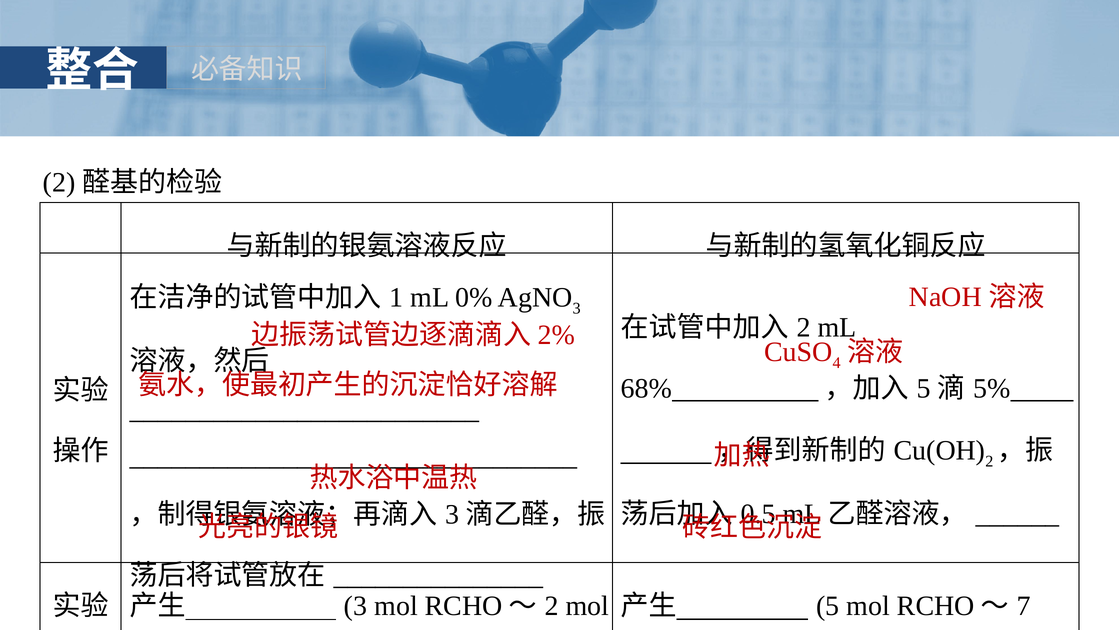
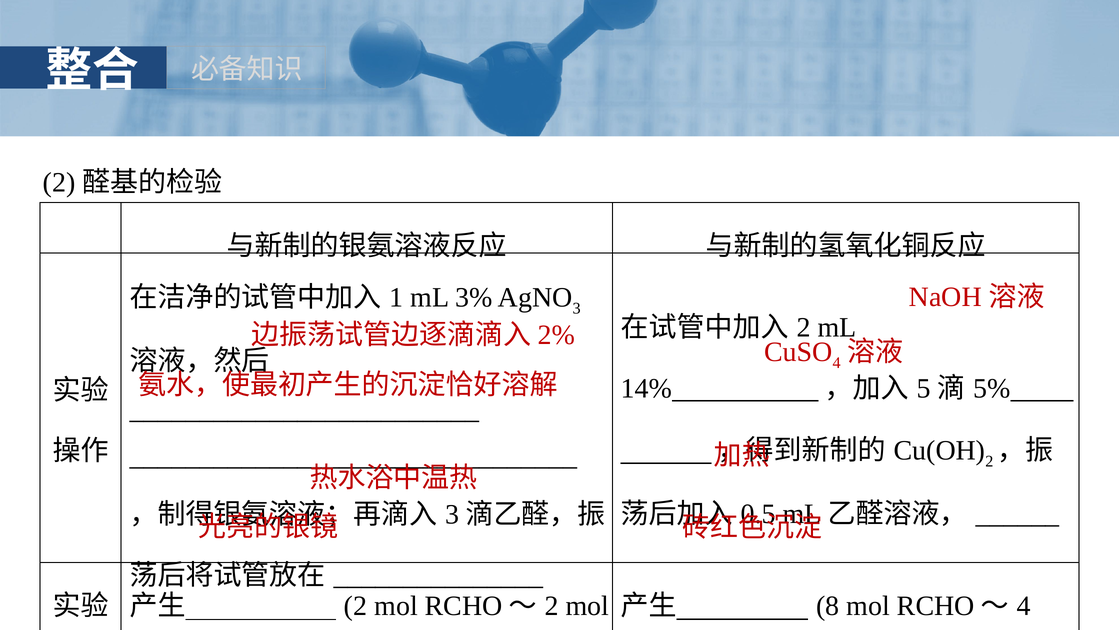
0%: 0% -> 3%
68%: 68% -> 14%
5: 5 -> 8
7 at (1024, 605): 7 -> 4
3 at (356, 606): 3 -> 2
